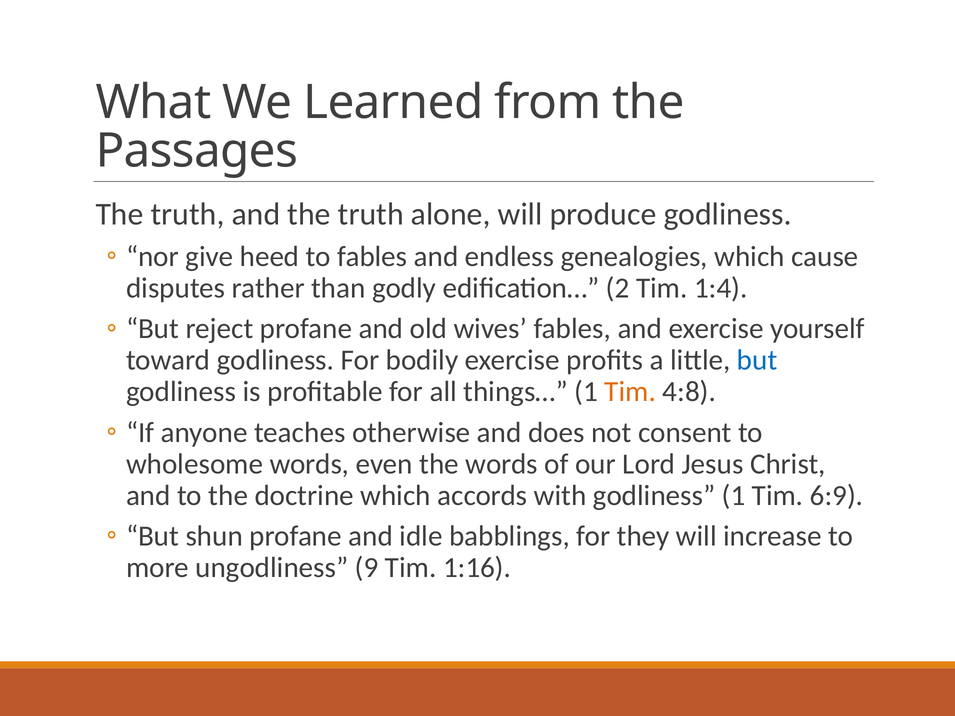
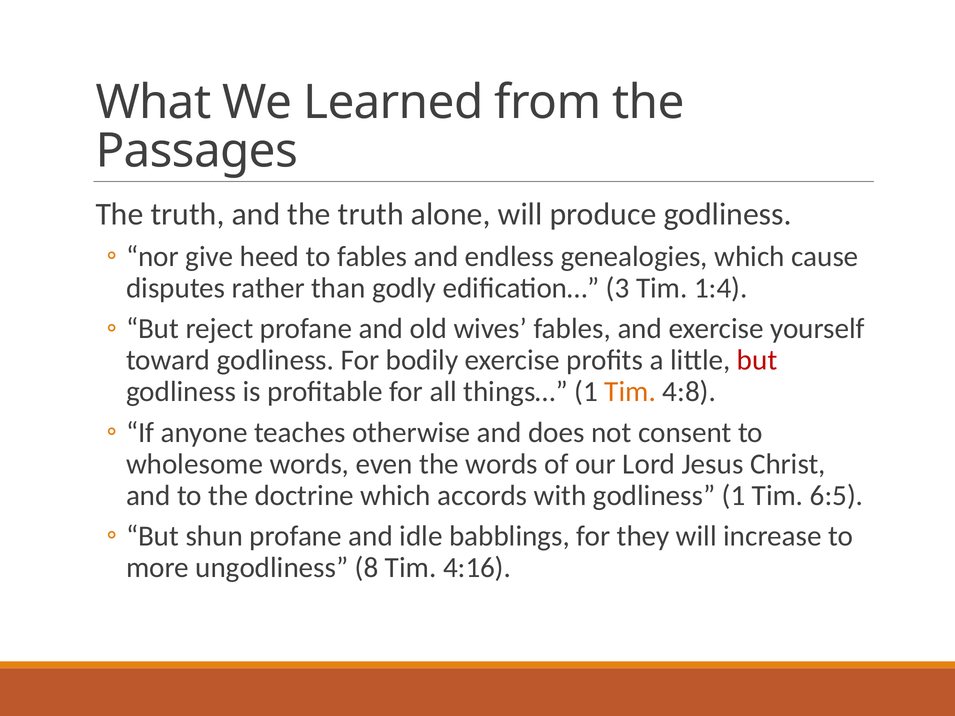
2: 2 -> 3
but at (757, 360) colour: blue -> red
6:9: 6:9 -> 6:5
9: 9 -> 8
1:16: 1:16 -> 4:16
